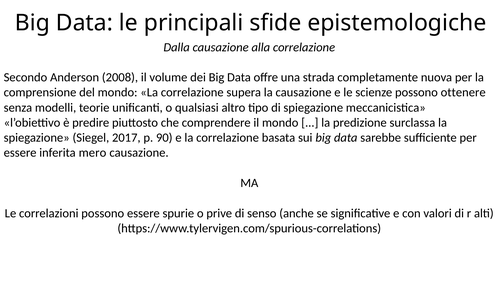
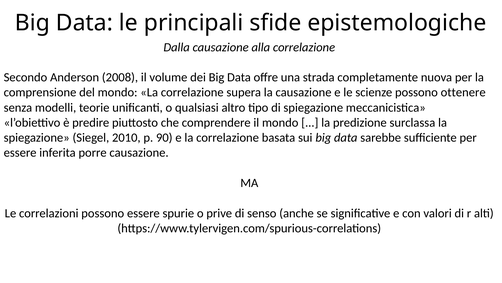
2017: 2017 -> 2010
mero: mero -> porre
